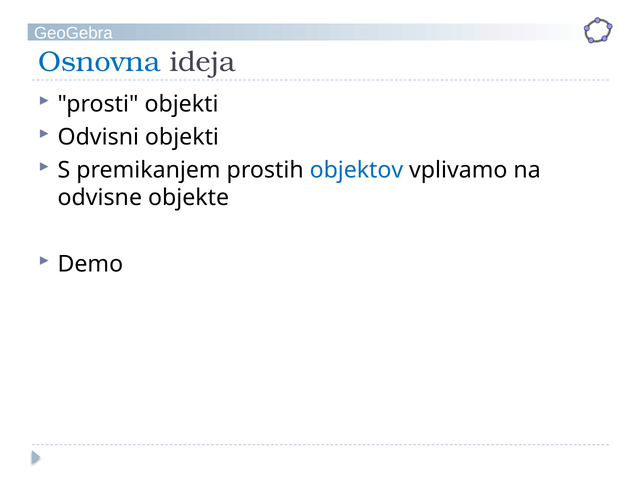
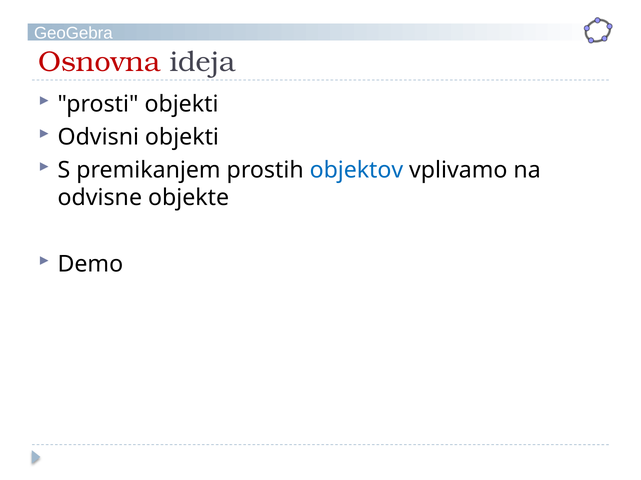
Osnovna colour: blue -> red
